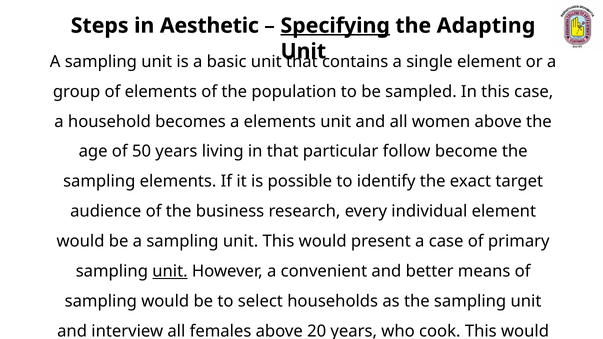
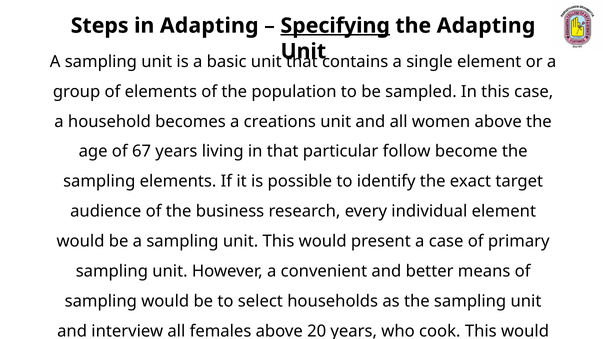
in Aesthetic: Aesthetic -> Adapting
a elements: elements -> creations
50: 50 -> 67
unit at (170, 271) underline: present -> none
